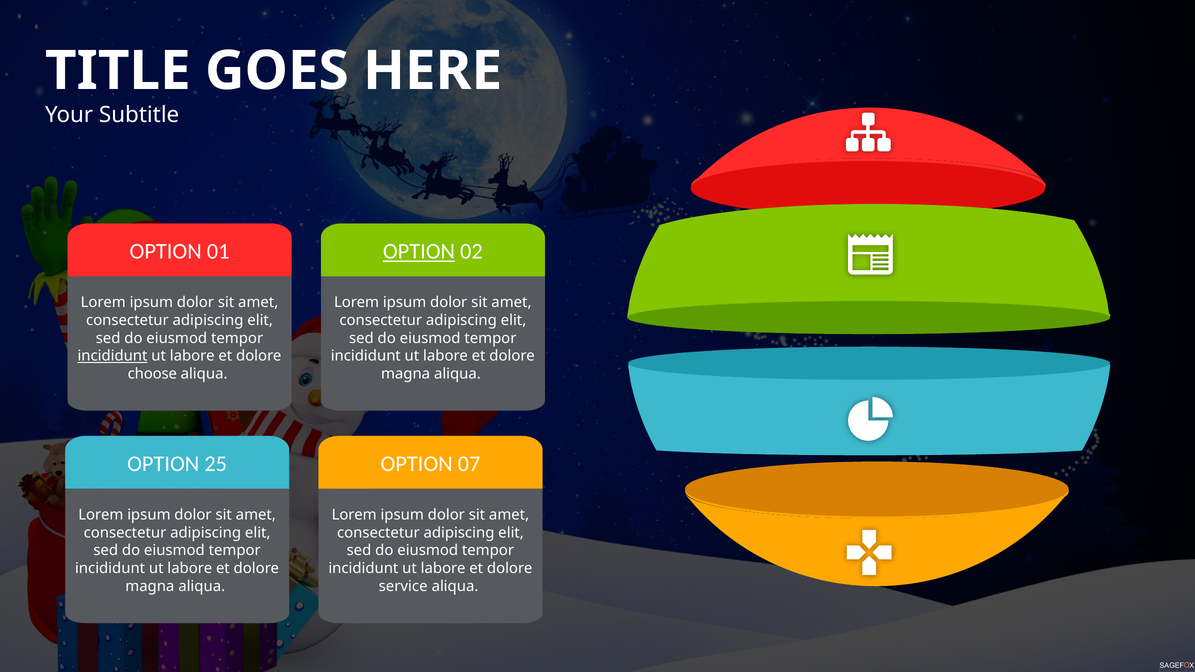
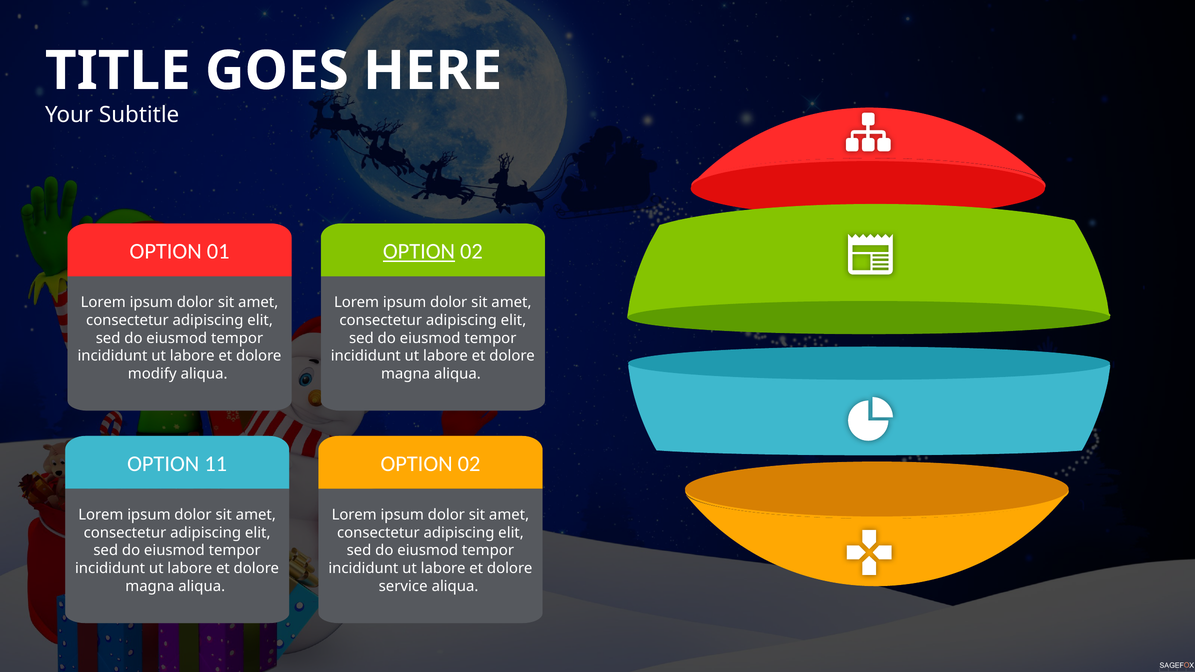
incididunt at (112, 356) underline: present -> none
choose: choose -> modify
25: 25 -> 11
07 at (469, 464): 07 -> 02
